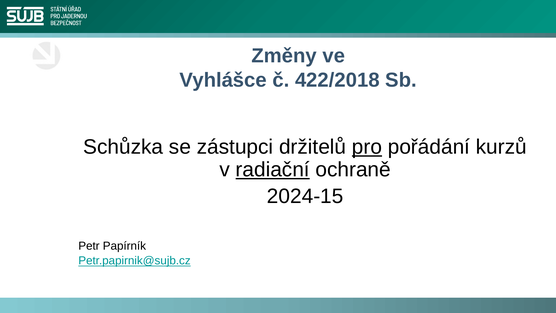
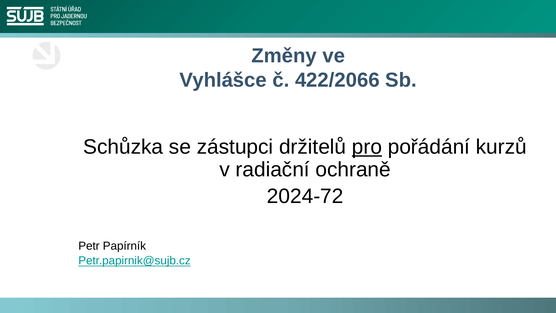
422/2018: 422/2018 -> 422/2066
radiační underline: present -> none
2024-15: 2024-15 -> 2024-72
